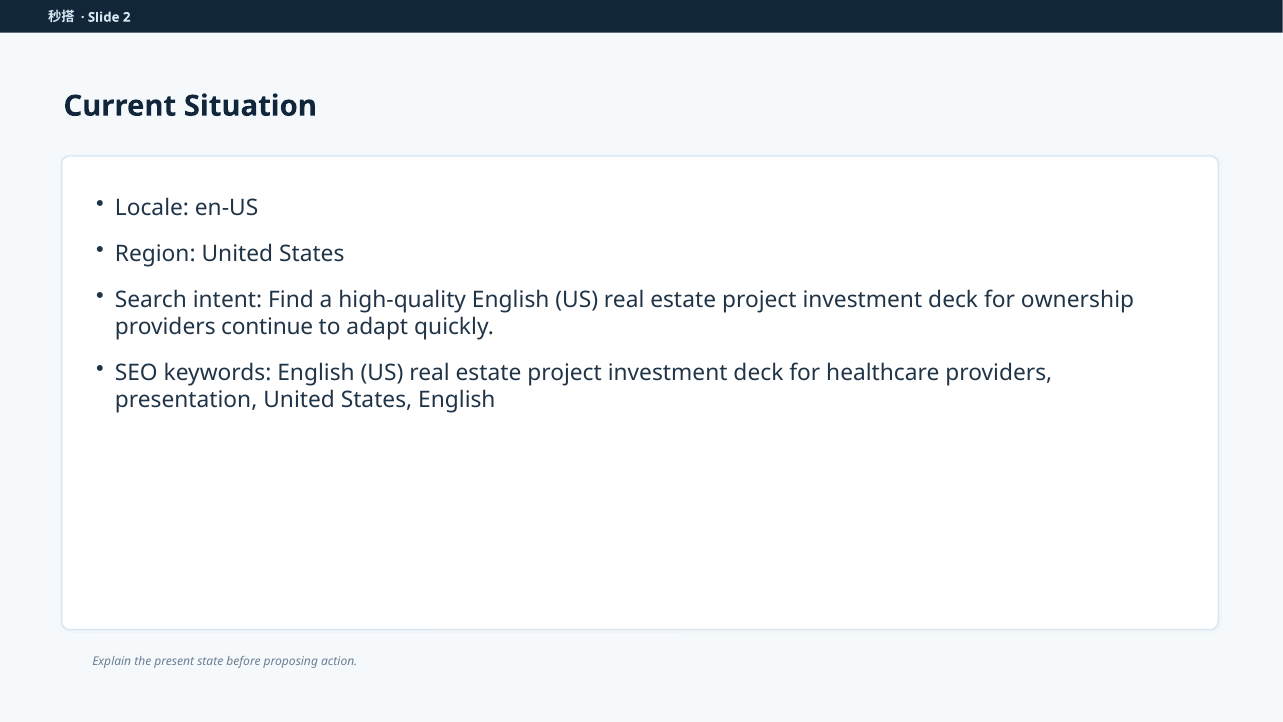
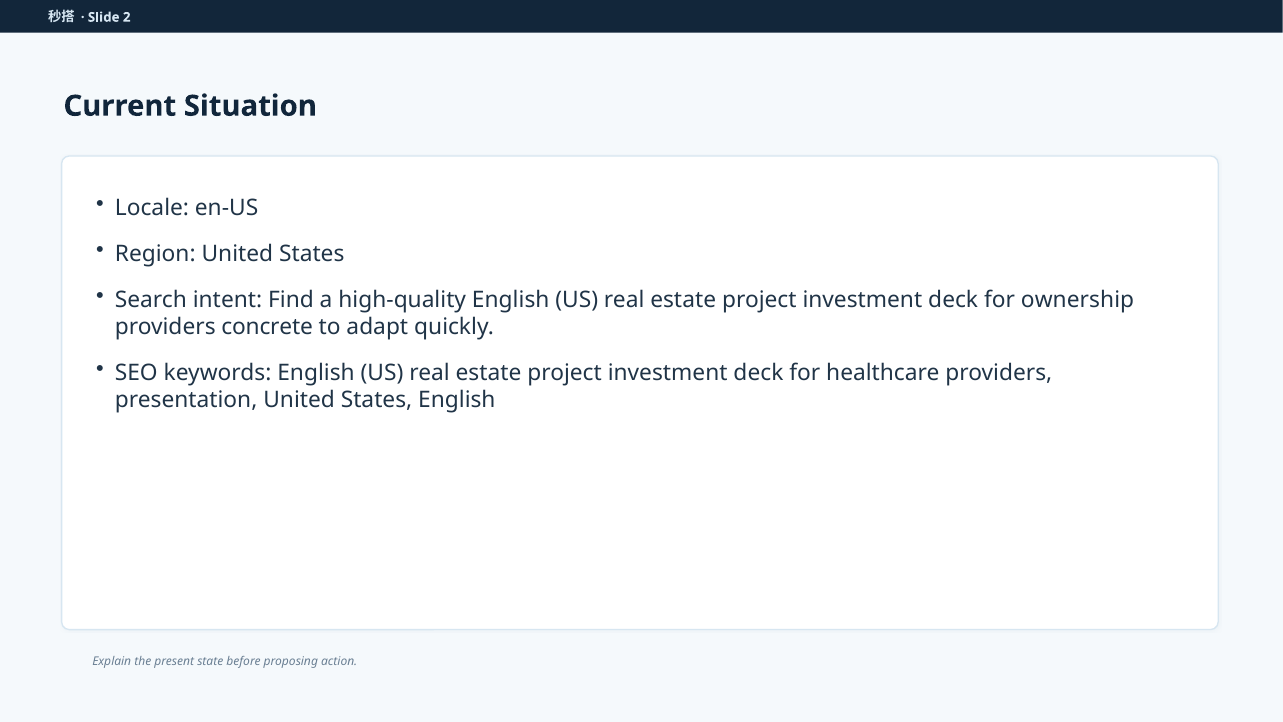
continue: continue -> concrete
